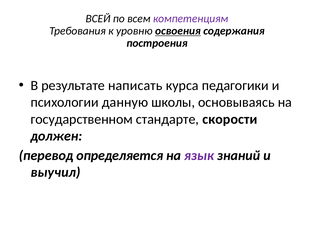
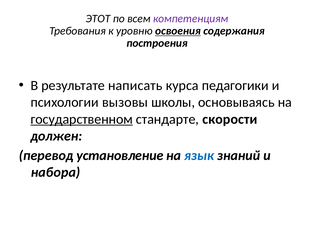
ВСЕЙ: ВСЕЙ -> ЭТОТ
данную: данную -> вызовы
государственном underline: none -> present
определяется: определяется -> установление
язык colour: purple -> blue
выучил: выучил -> набора
